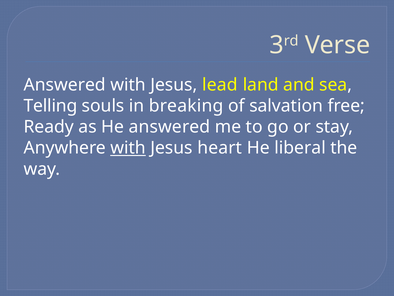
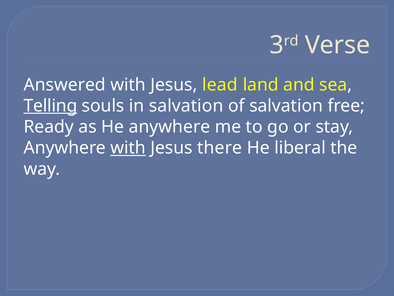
Telling underline: none -> present
in breaking: breaking -> salvation
He answered: answered -> anywhere
heart: heart -> there
